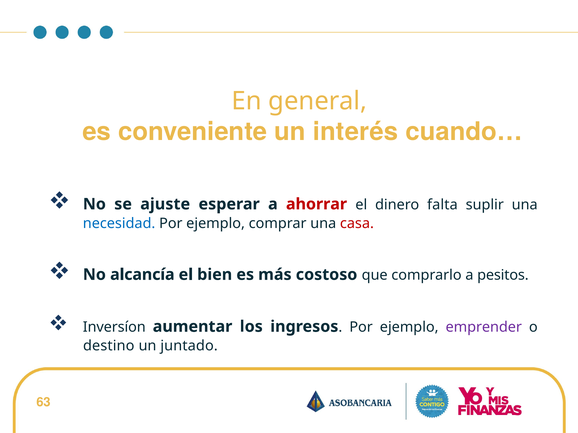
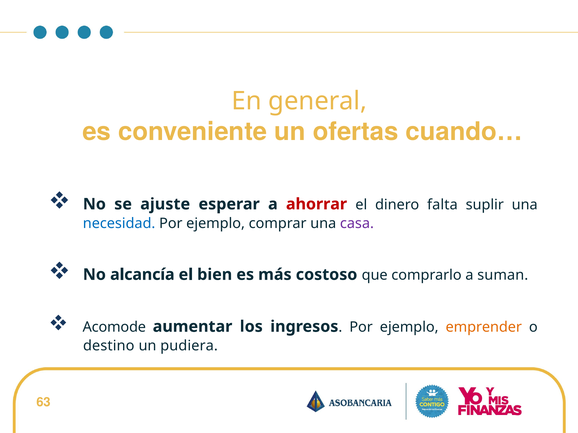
interés: interés -> ofertas
casa colour: red -> purple
pesitos: pesitos -> suman
Inversíon: Inversíon -> Acomode
emprender colour: purple -> orange
juntado: juntado -> pudiera
